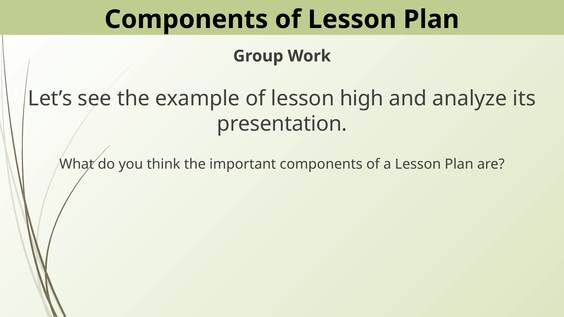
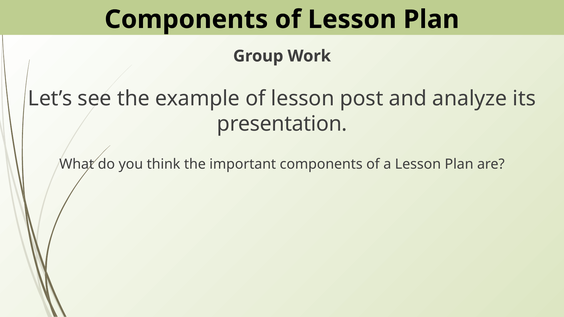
high: high -> post
